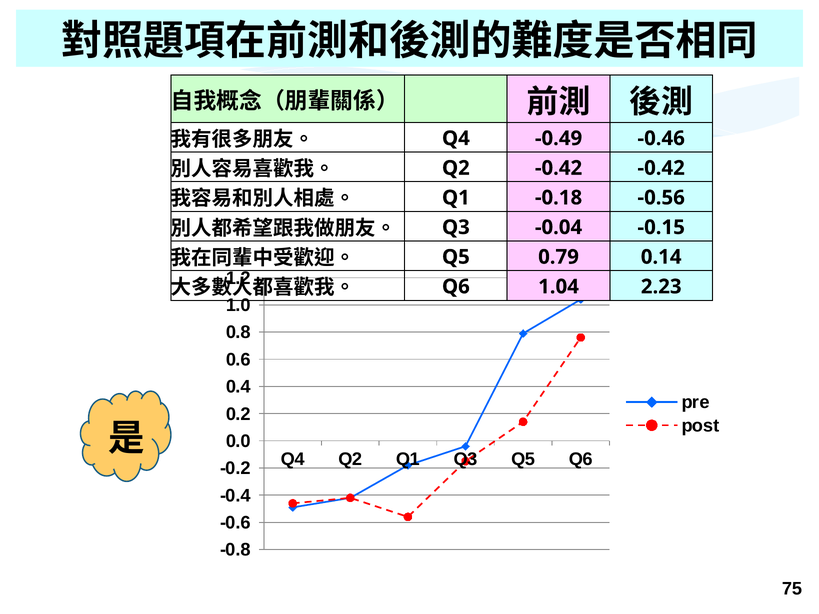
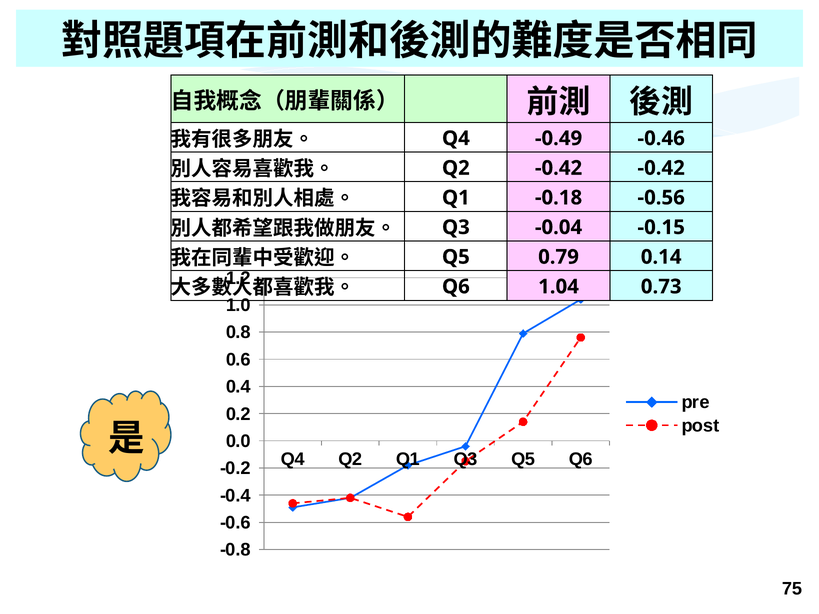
2.23: 2.23 -> 0.73
